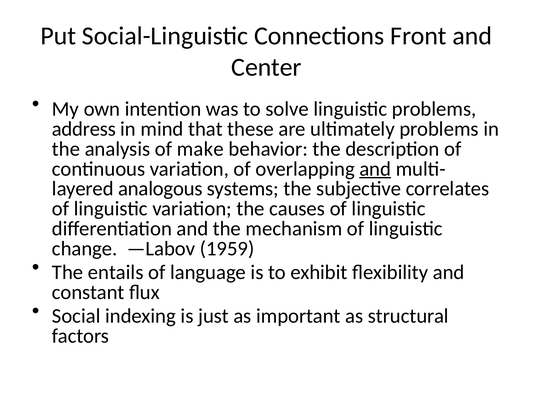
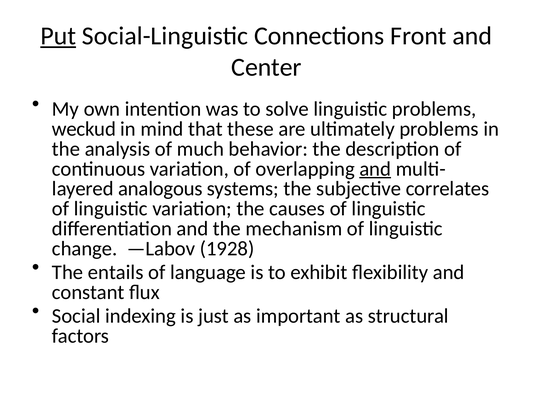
Put underline: none -> present
address: address -> weckud
make: make -> much
1959: 1959 -> 1928
